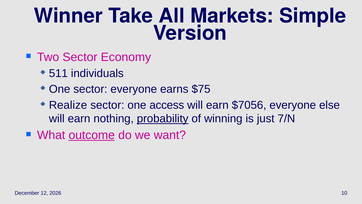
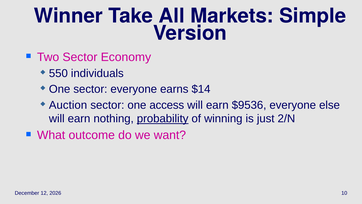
511: 511 -> 550
$75: $75 -> $14
Realize: Realize -> Auction
$7056: $7056 -> $9536
7/N: 7/N -> 2/N
outcome underline: present -> none
